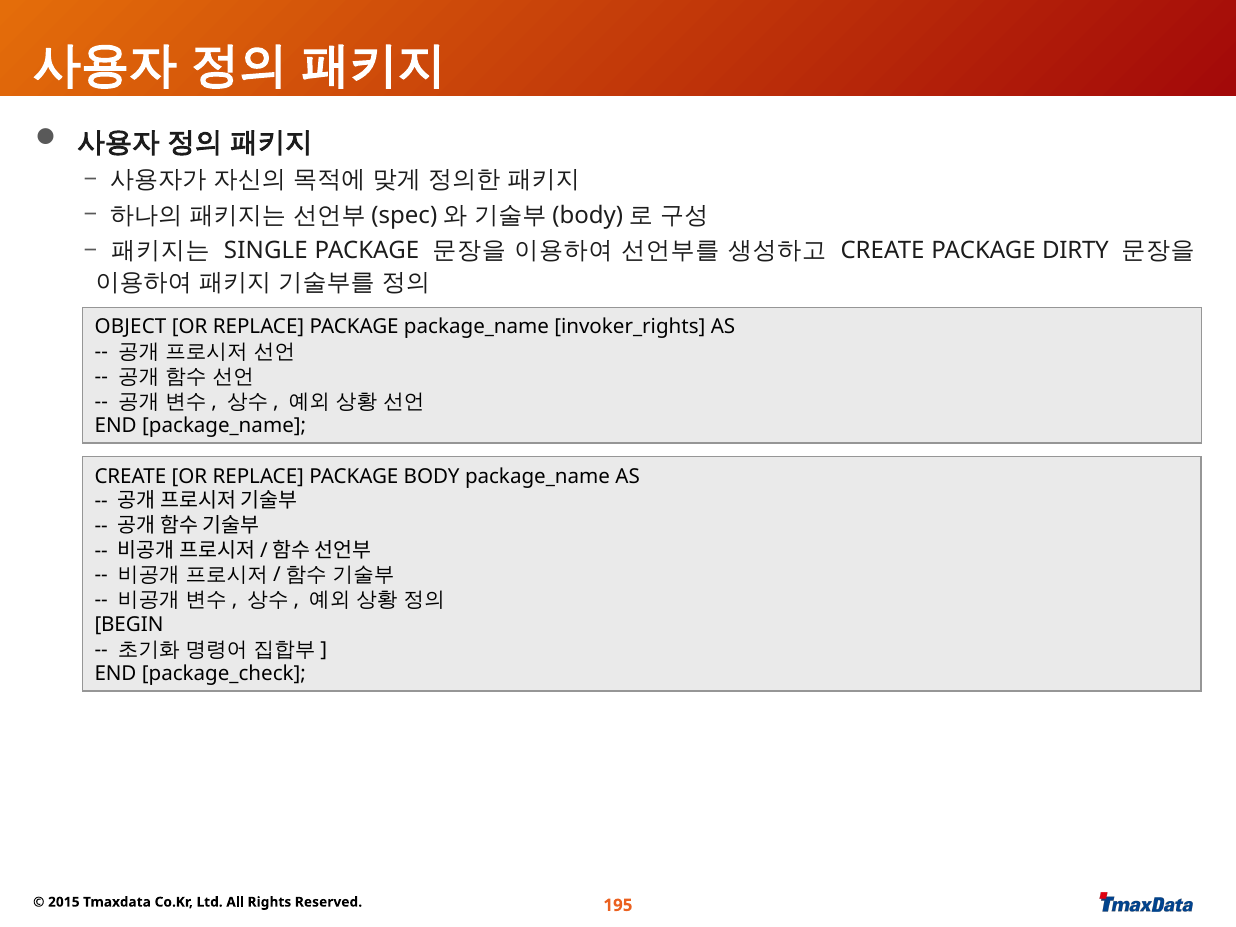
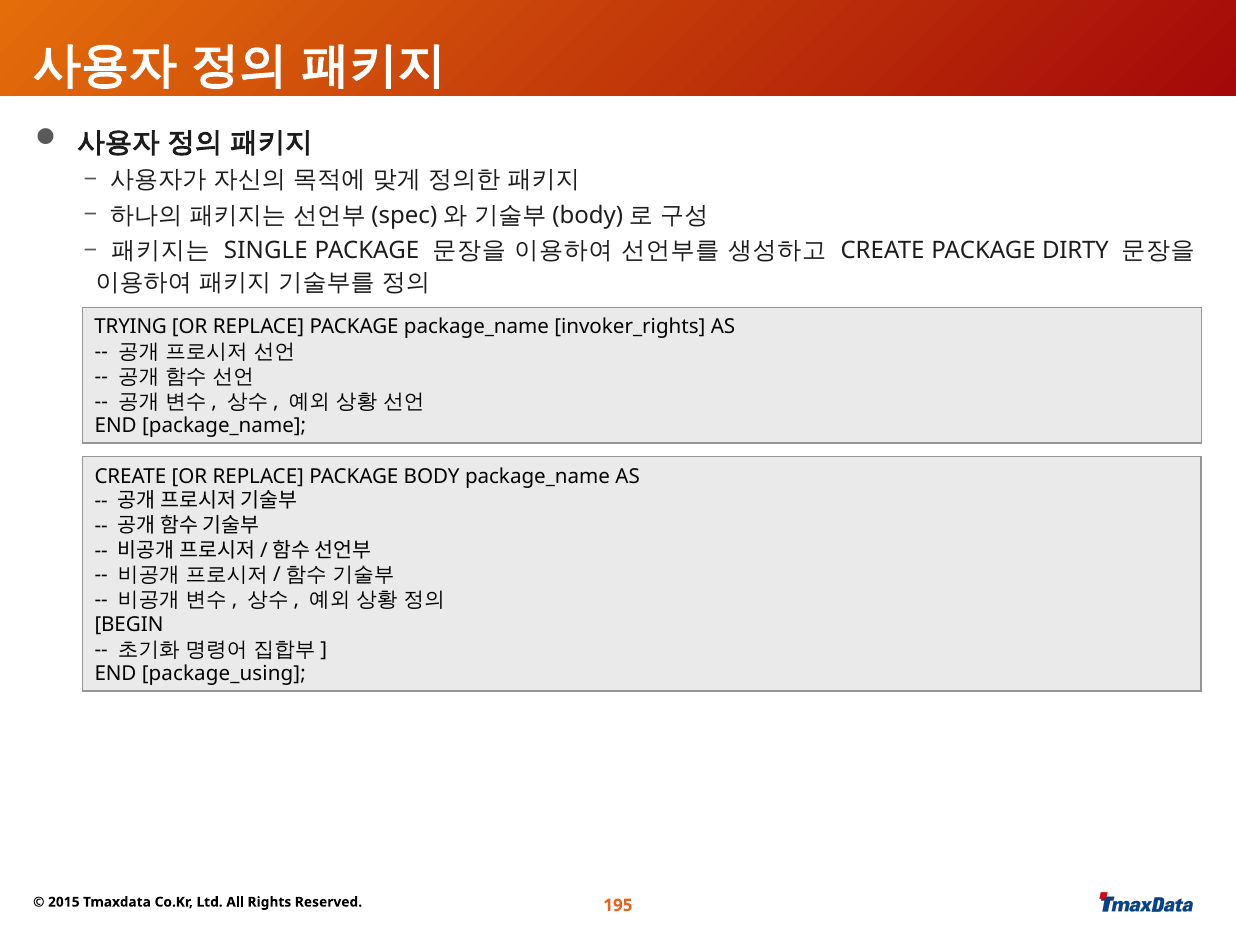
OBJECT: OBJECT -> TRYING
package_check: package_check -> package_using
